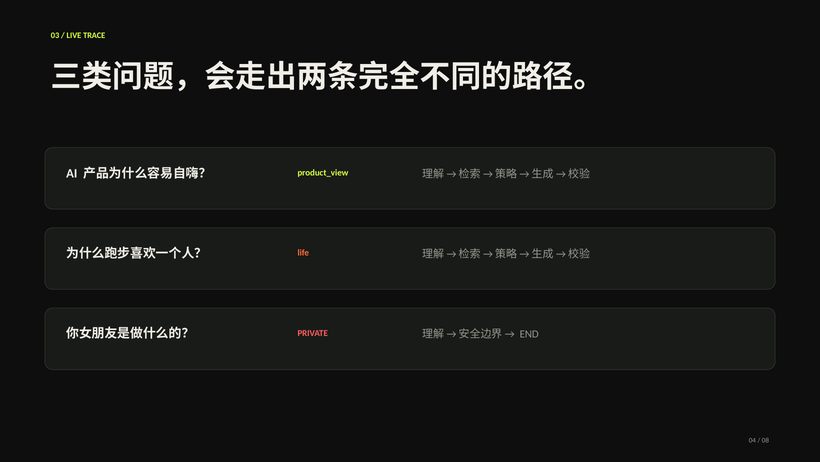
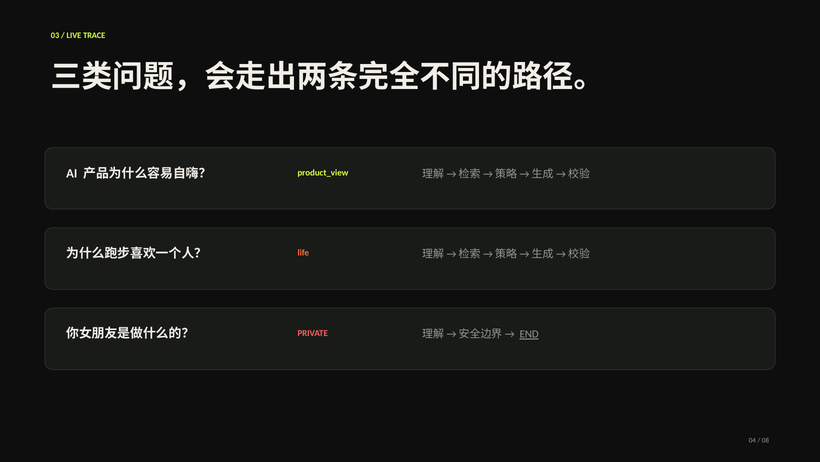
END underline: none -> present
